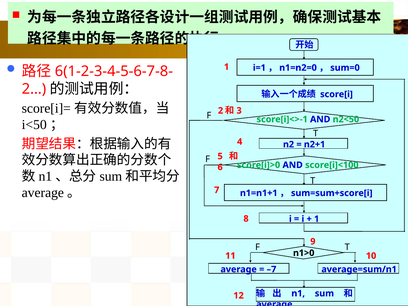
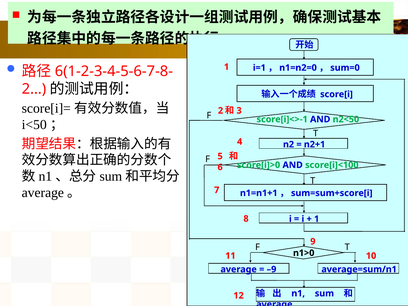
–7: –7 -> –9
